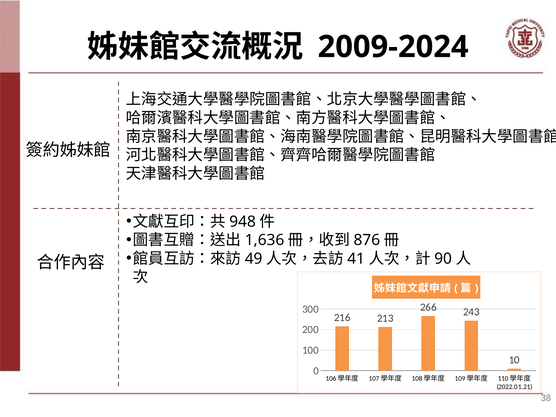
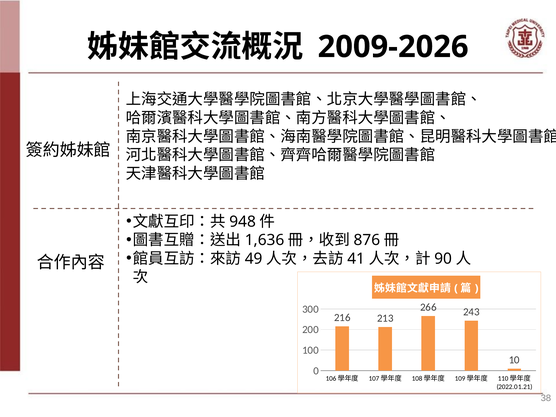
2009-2024: 2009-2024 -> 2009-2026
